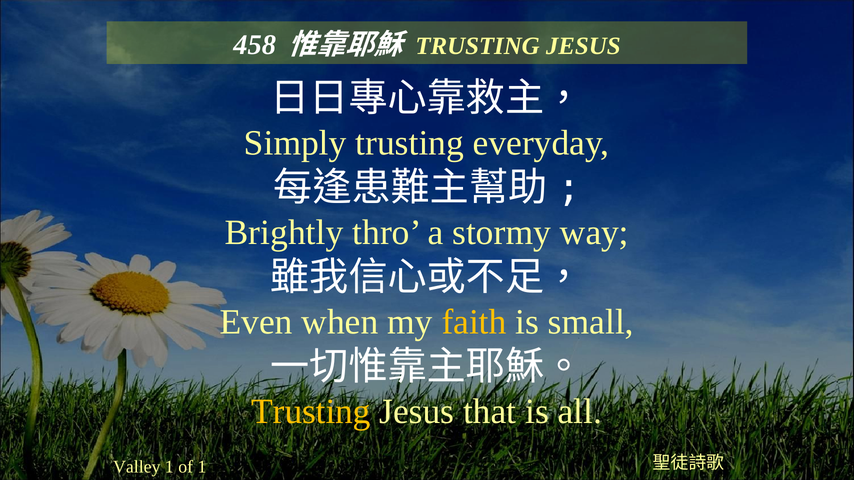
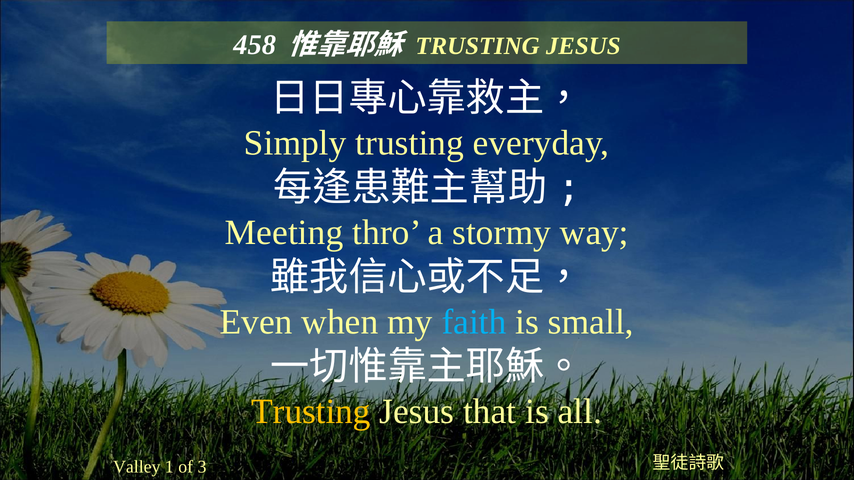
Brightly: Brightly -> Meeting
faith colour: yellow -> light blue
of 1: 1 -> 3
